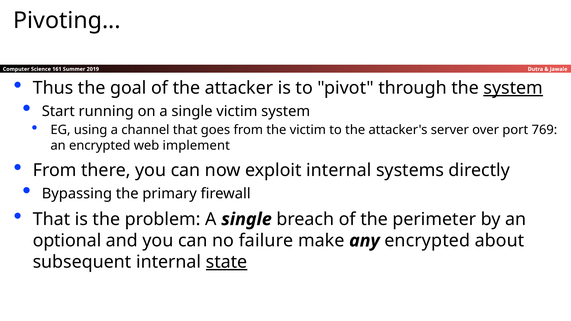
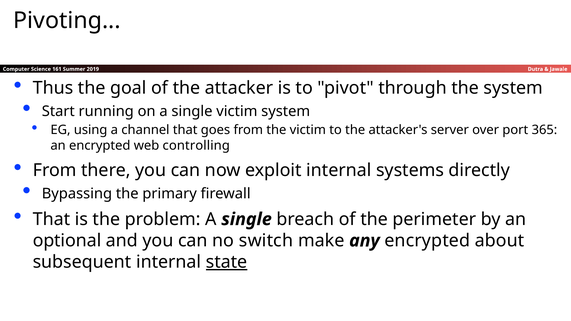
system at (513, 88) underline: present -> none
769: 769 -> 365
implement: implement -> controlling
failure: failure -> switch
